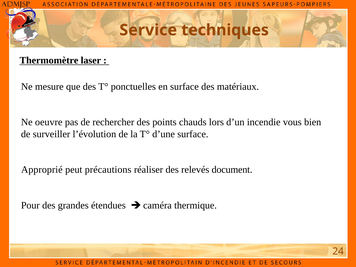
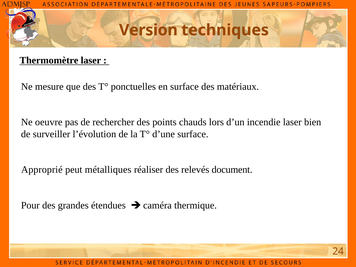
Service: Service -> Version
incendie vous: vous -> laser
précautions: précautions -> métalliques
